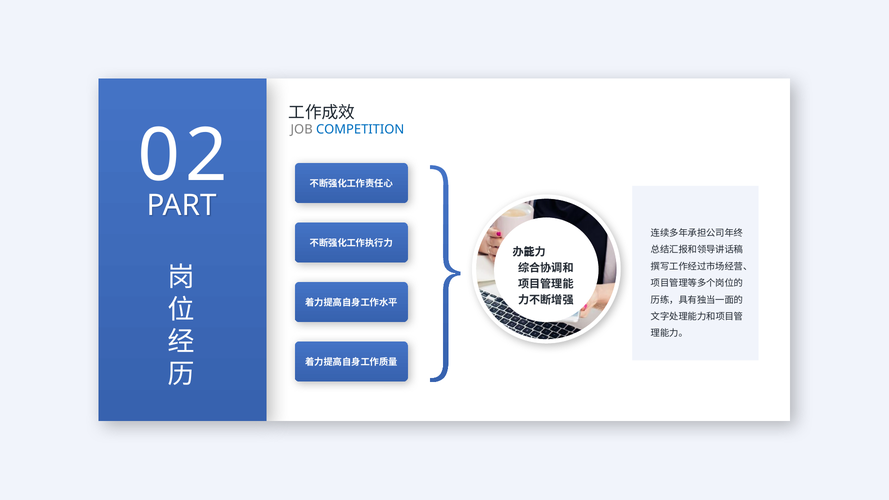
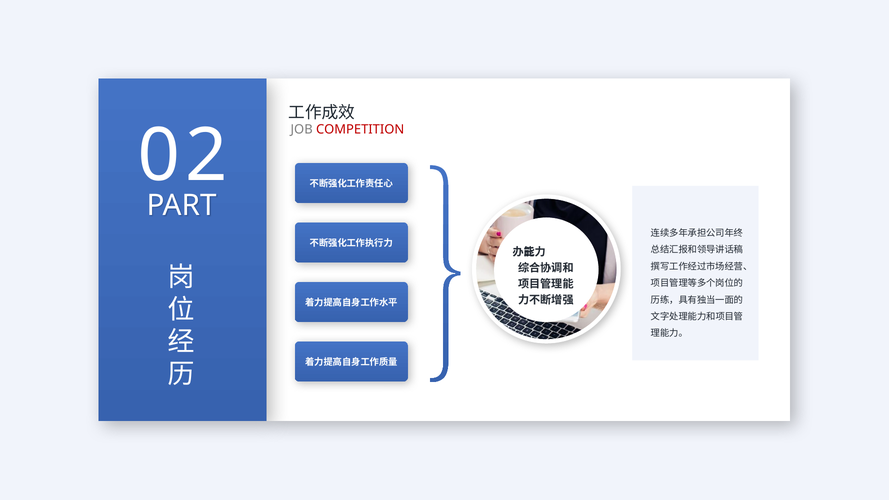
COMPETITION colour: blue -> red
